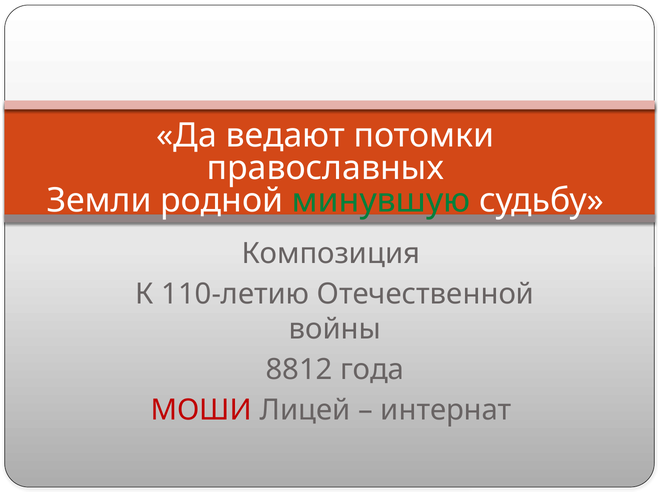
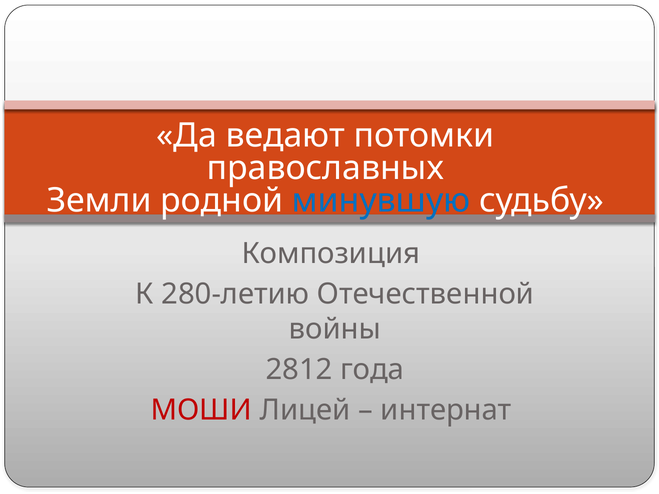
минувшую colour: green -> blue
110-летию: 110-летию -> 280-летию
8812: 8812 -> 2812
